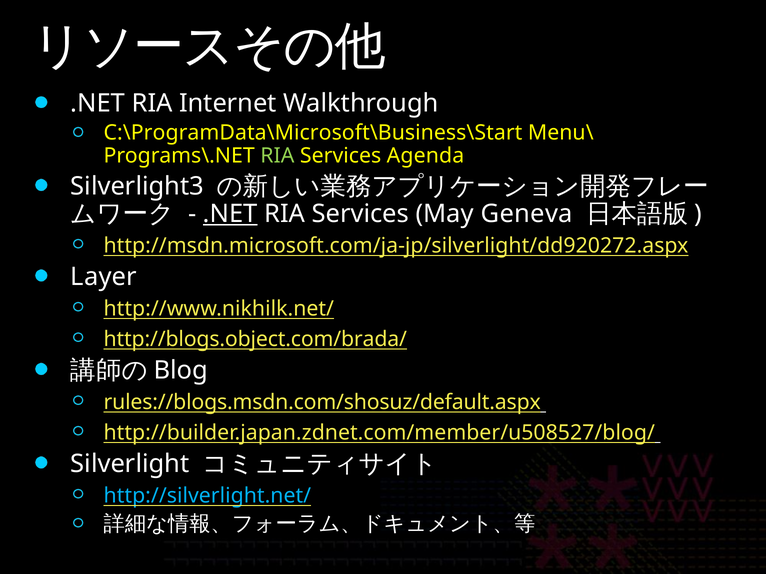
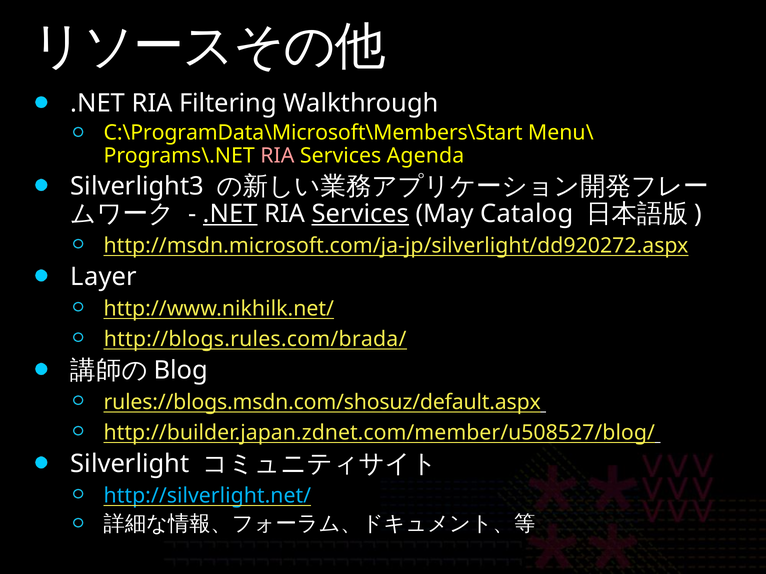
Internet: Internet -> Filtering
C:\ProgramData\Microsoft\Business\Start: C:\ProgramData\Microsoft\Business\Start -> C:\ProgramData\Microsoft\Members\Start
RIA at (277, 156) colour: light green -> pink
Services at (360, 214) underline: none -> present
Geneva: Geneva -> Catalog
http://blogs.object.com/brada/: http://blogs.object.com/brada/ -> http://blogs.rules.com/brada/
